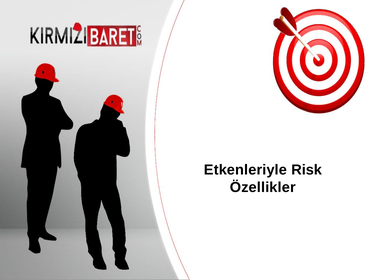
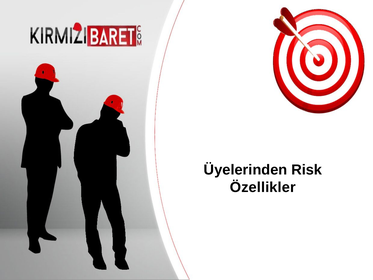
Etkenleriyle: Etkenleriyle -> Üyelerinden
